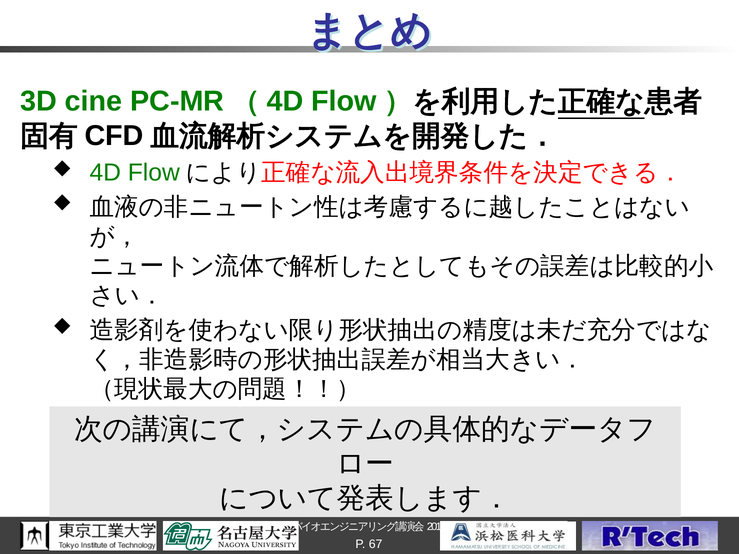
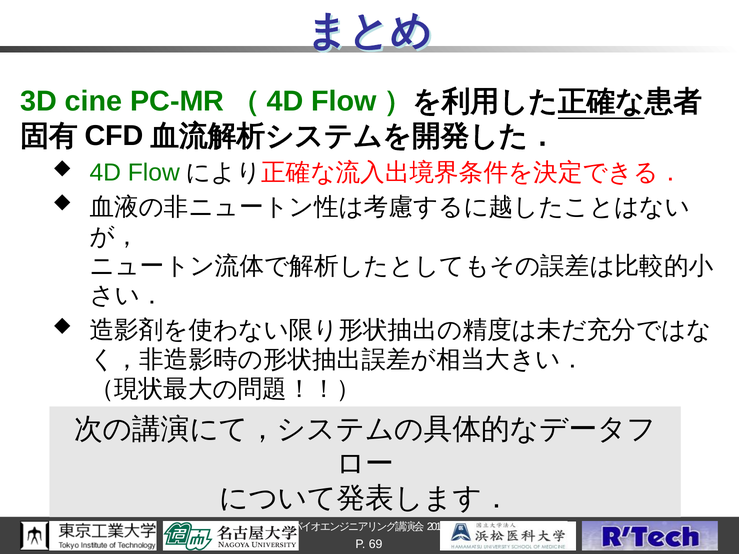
67: 67 -> 69
